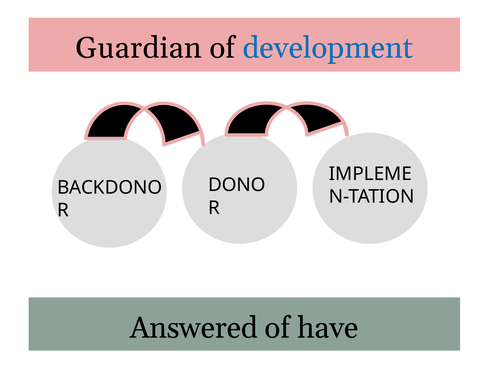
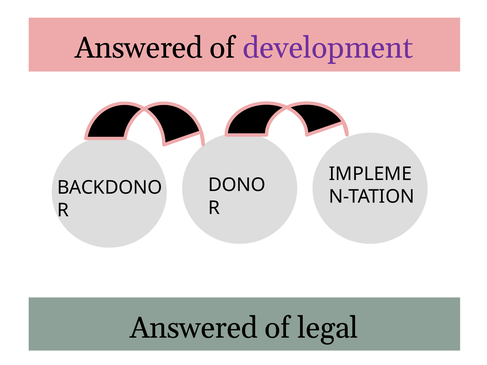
Guardian at (139, 48): Guardian -> Answered
development colour: blue -> purple
have: have -> legal
